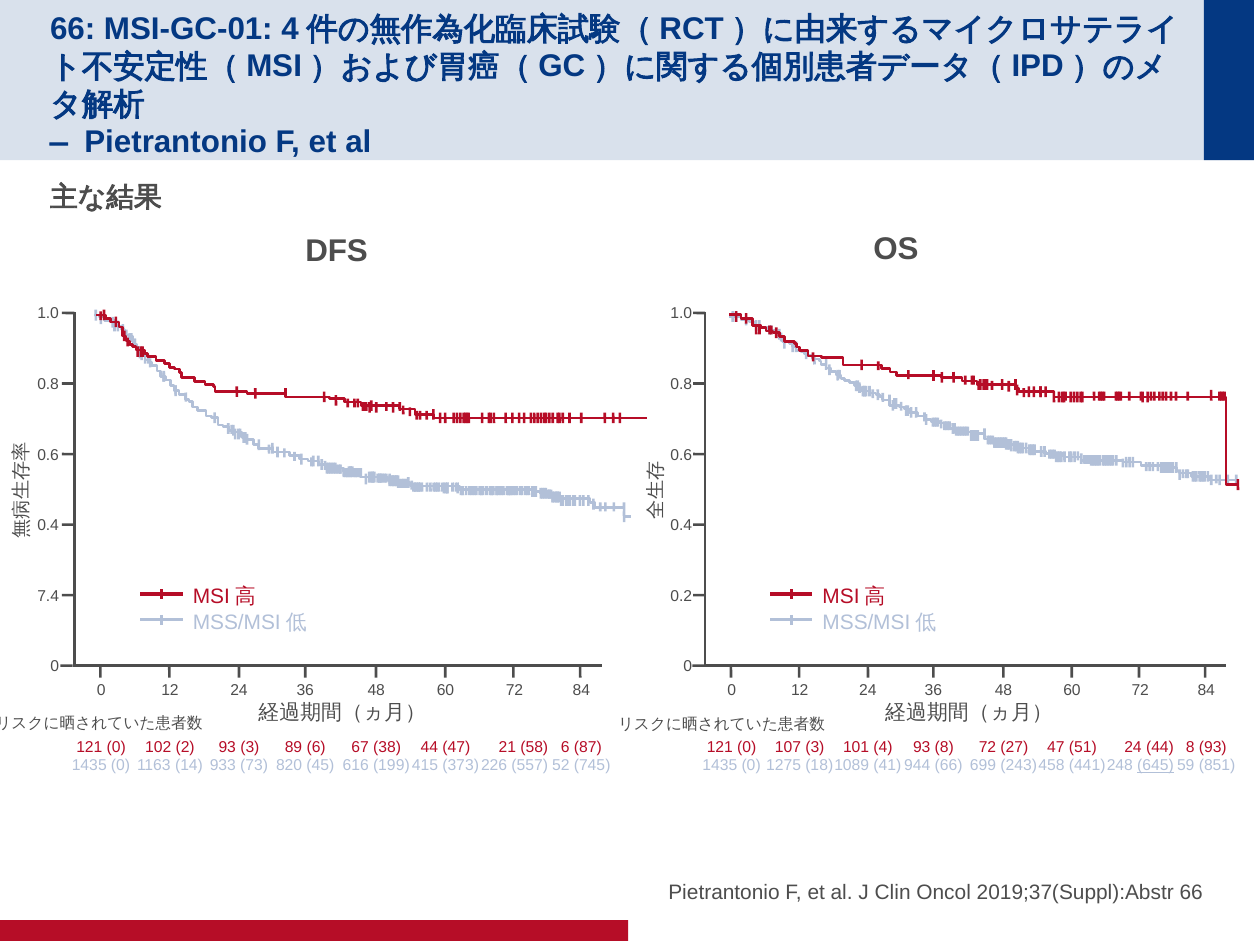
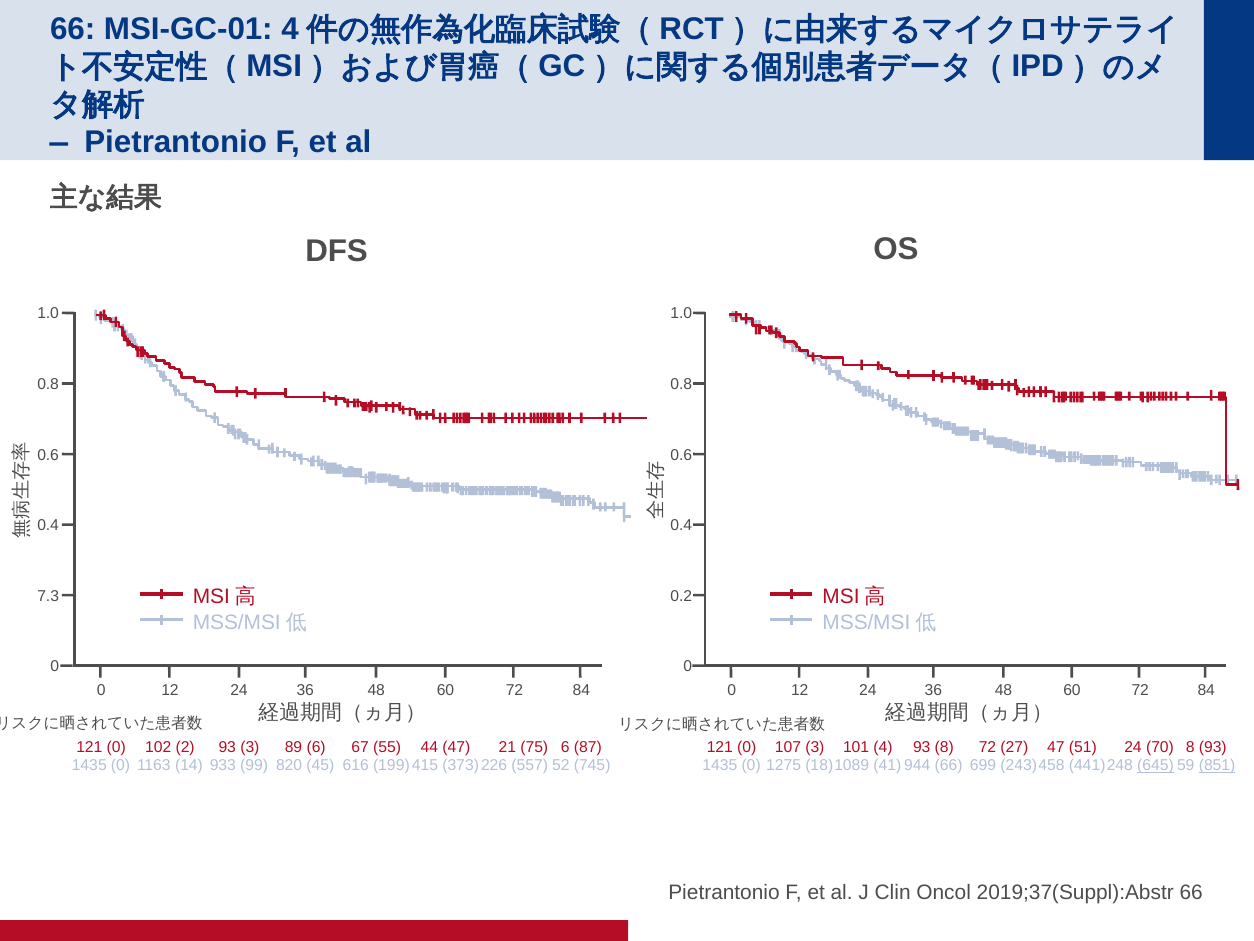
7.4: 7.4 -> 7.3
38: 38 -> 55
58: 58 -> 75
24 44: 44 -> 70
73: 73 -> 99
851 underline: none -> present
